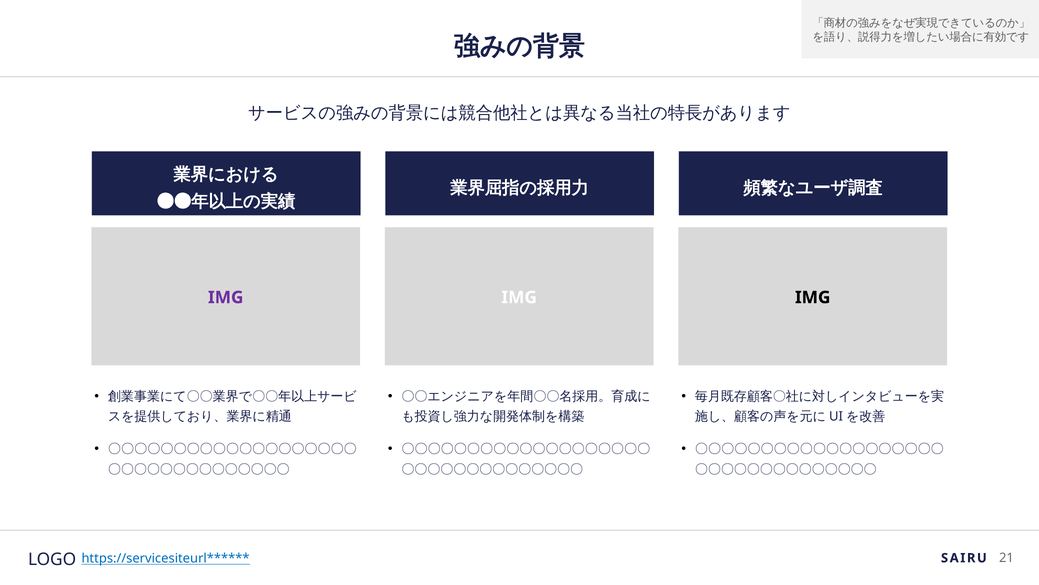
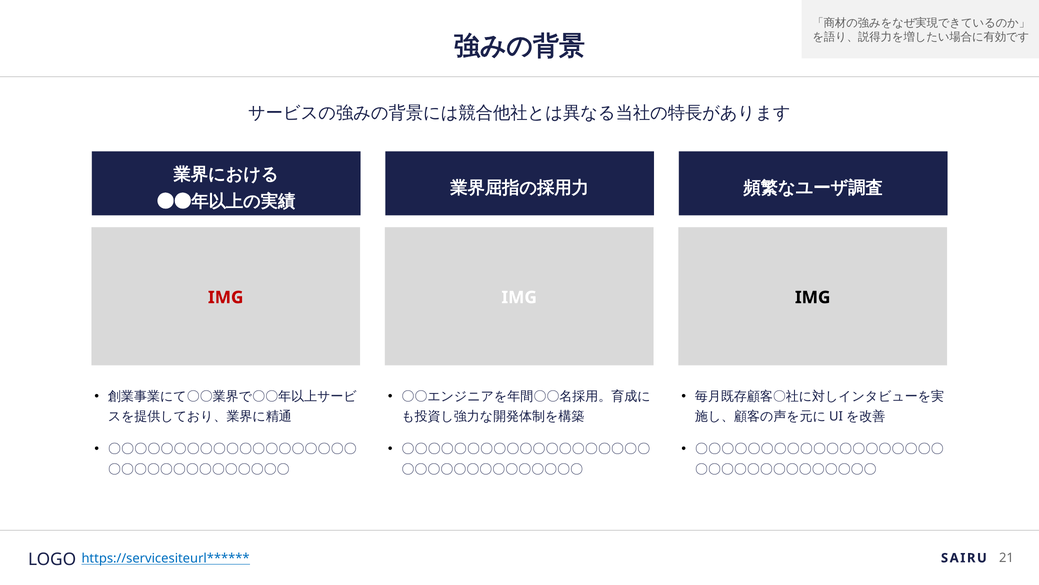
IMG at (226, 297) colour: purple -> red
